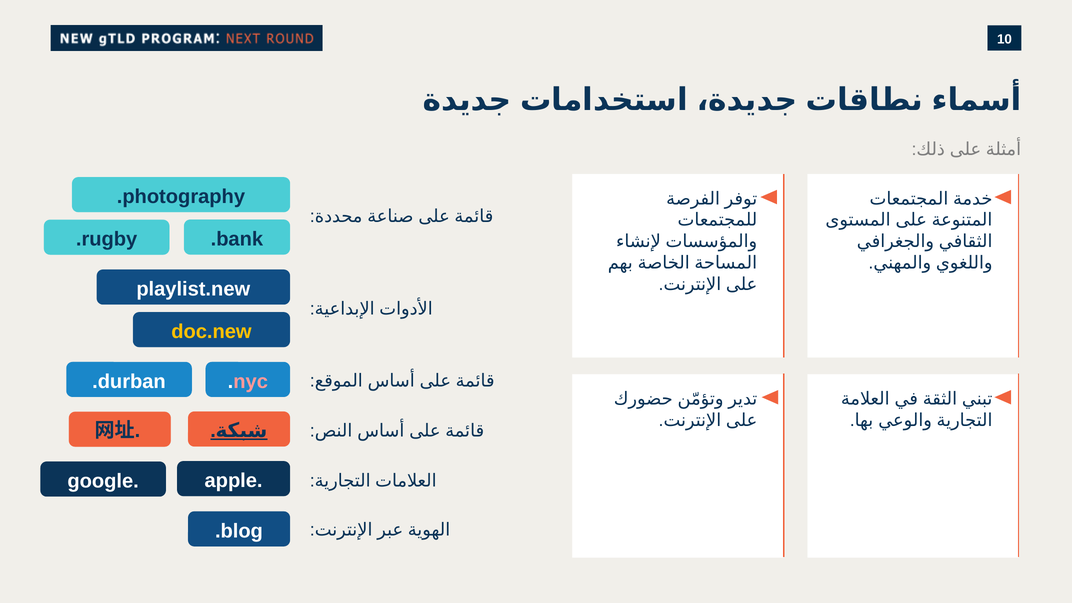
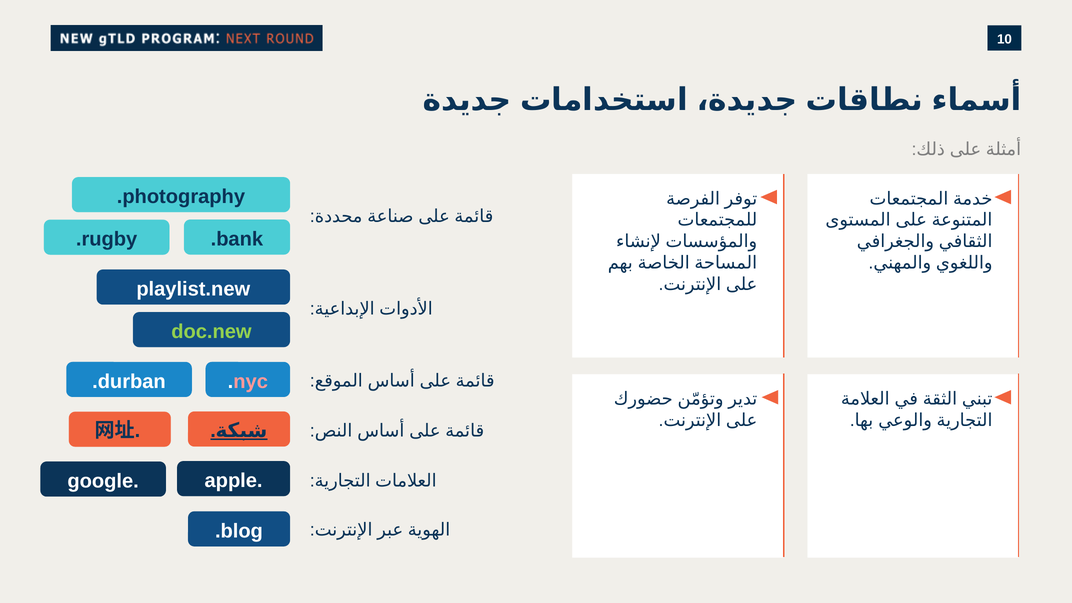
doc.new colour: yellow -> light green
